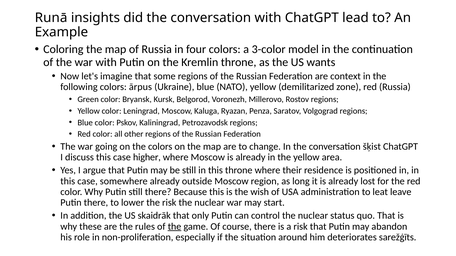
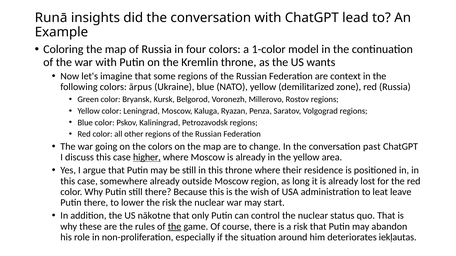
3-color: 3-color -> 1-color
šķist: šķist -> past
higher underline: none -> present
skaidrāk: skaidrāk -> nākotne
sarežģīts: sarežģīts -> iekļautas
